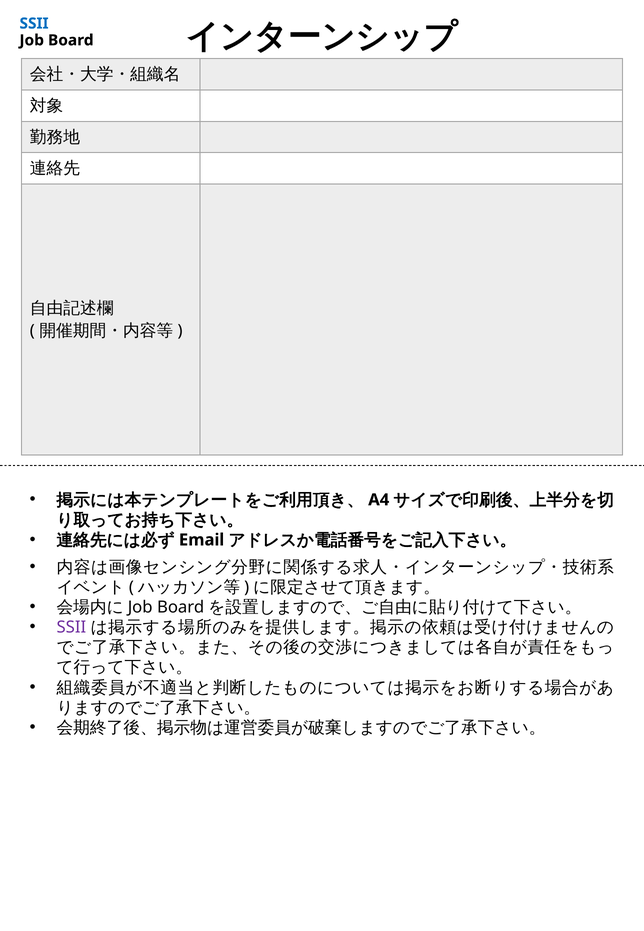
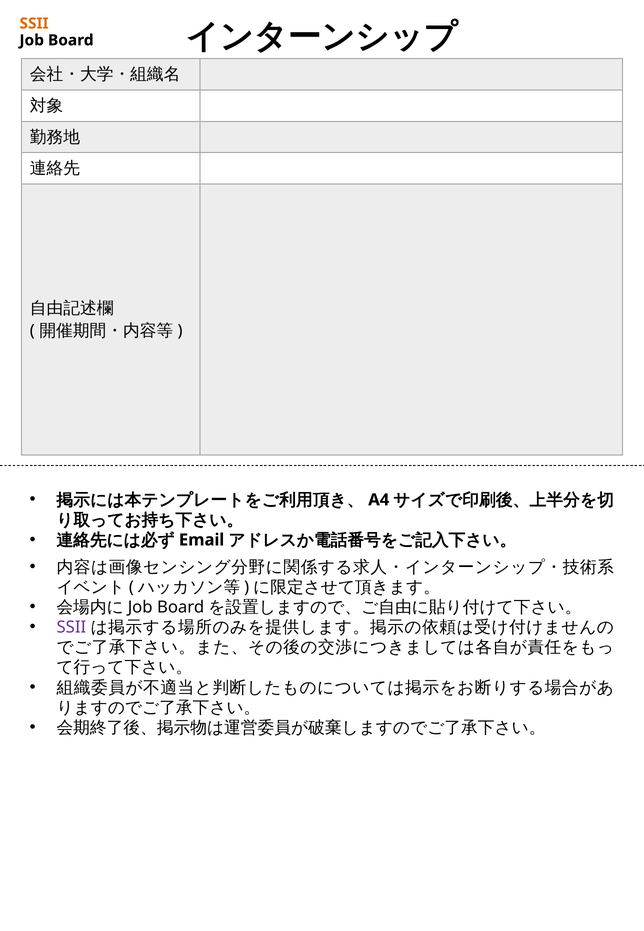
SSII at (34, 23) colour: blue -> orange
